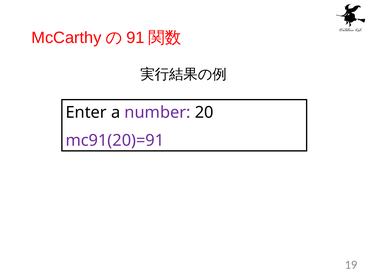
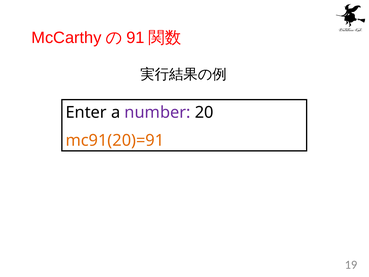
mc91(20)=91 colour: purple -> orange
